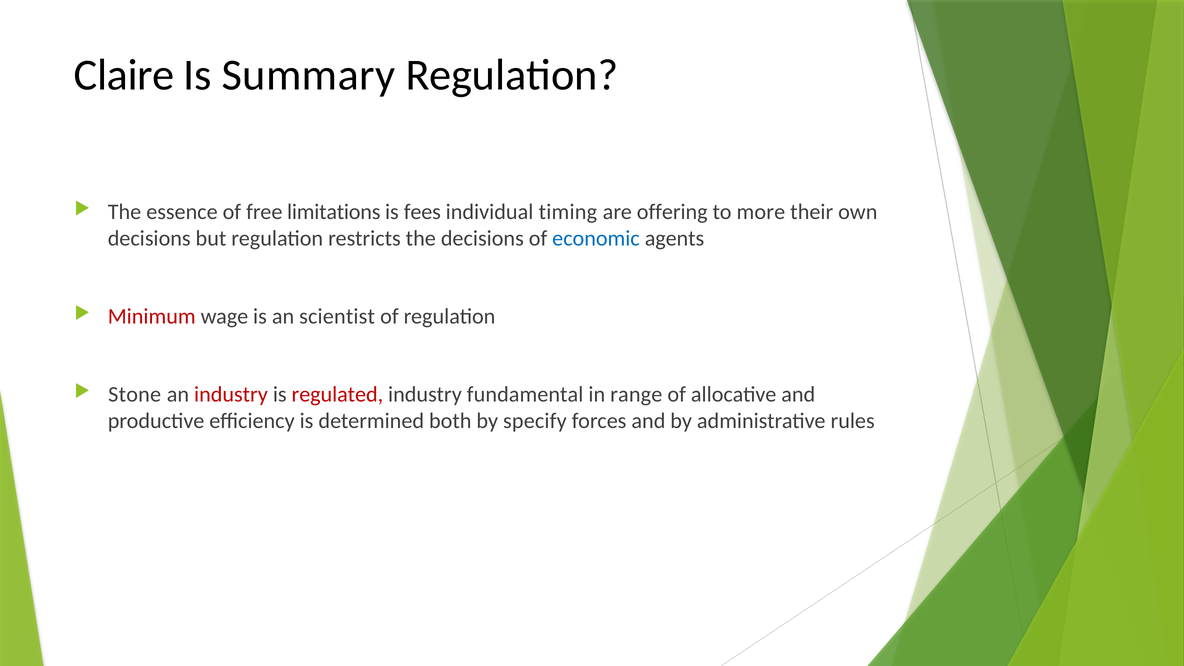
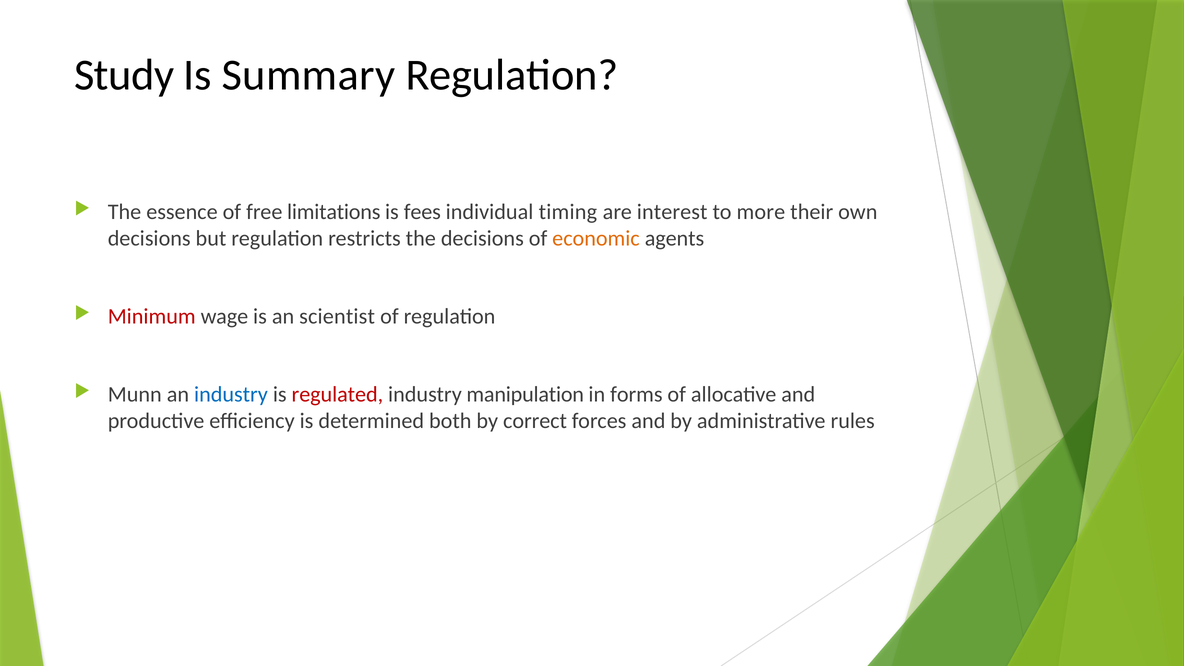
Claire: Claire -> Study
offering: offering -> interest
economic colour: blue -> orange
Stone: Stone -> Munn
industry at (231, 395) colour: red -> blue
fundamental: fundamental -> manipulation
range: range -> forms
specify: specify -> correct
